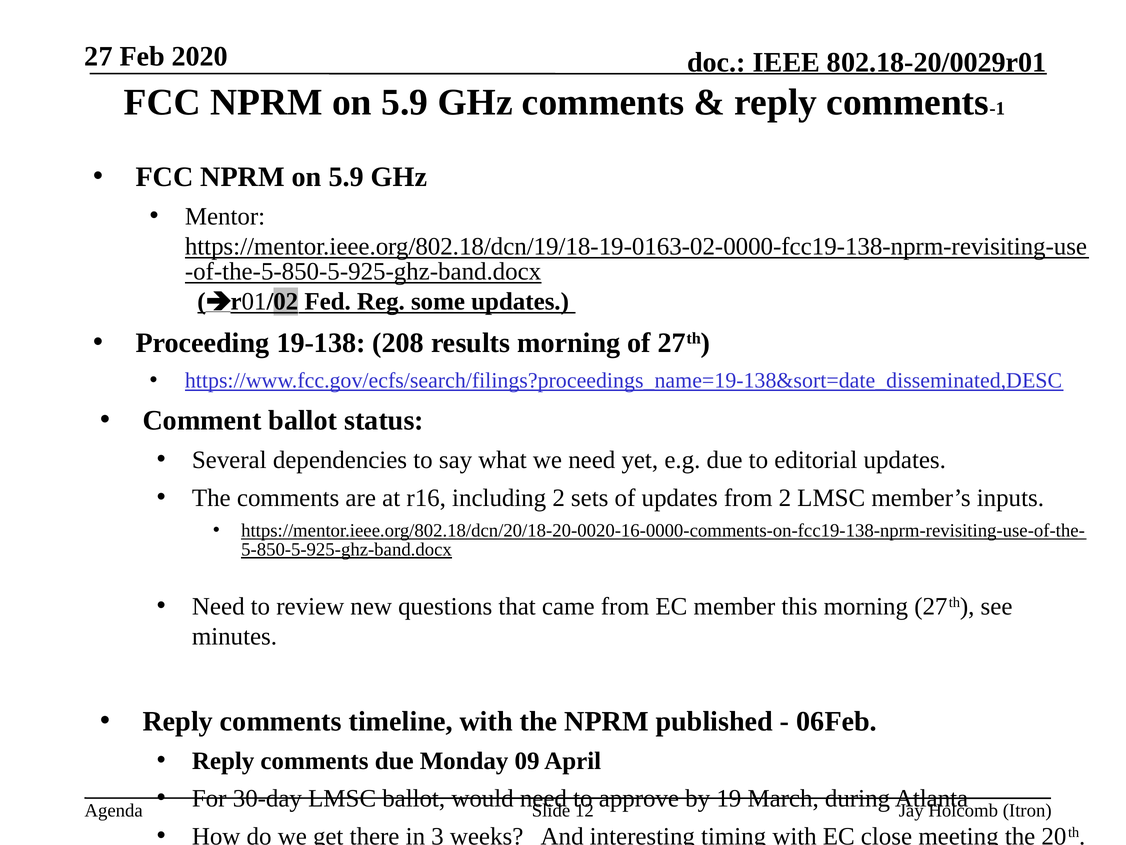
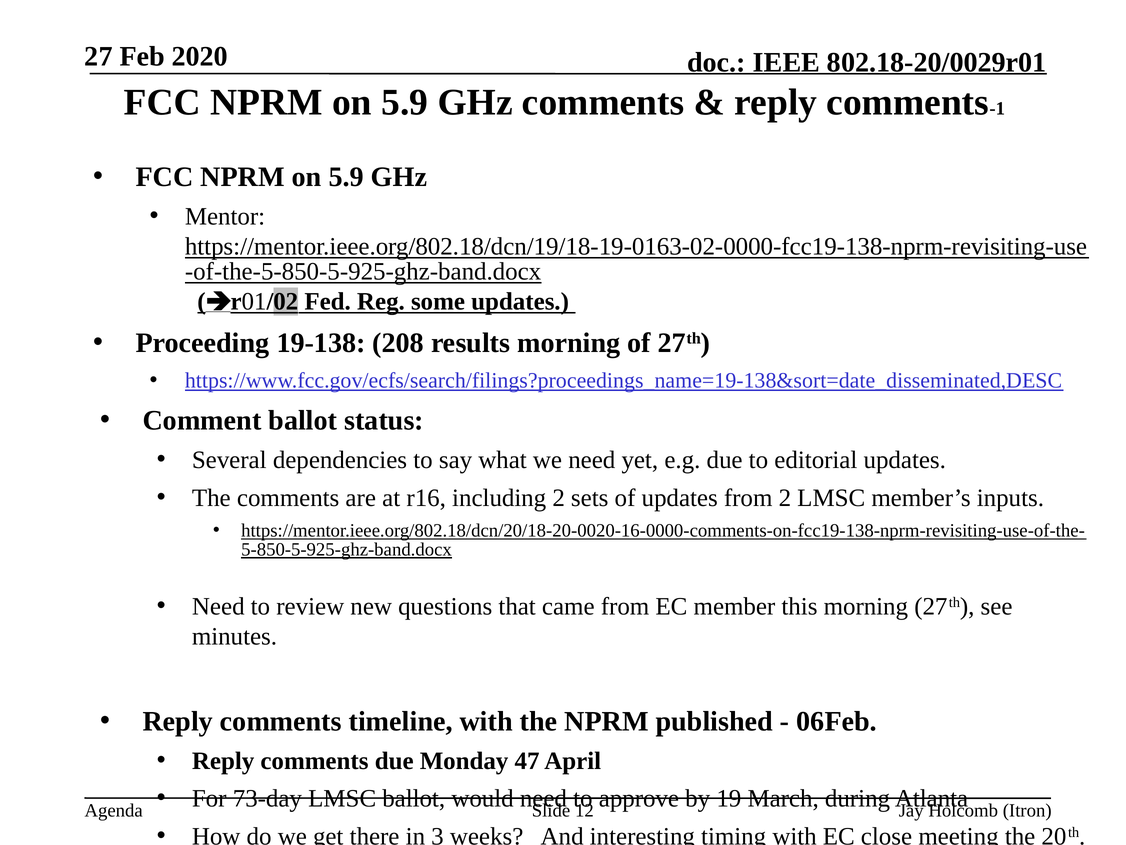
09: 09 -> 47
30-day: 30-day -> 73-day
